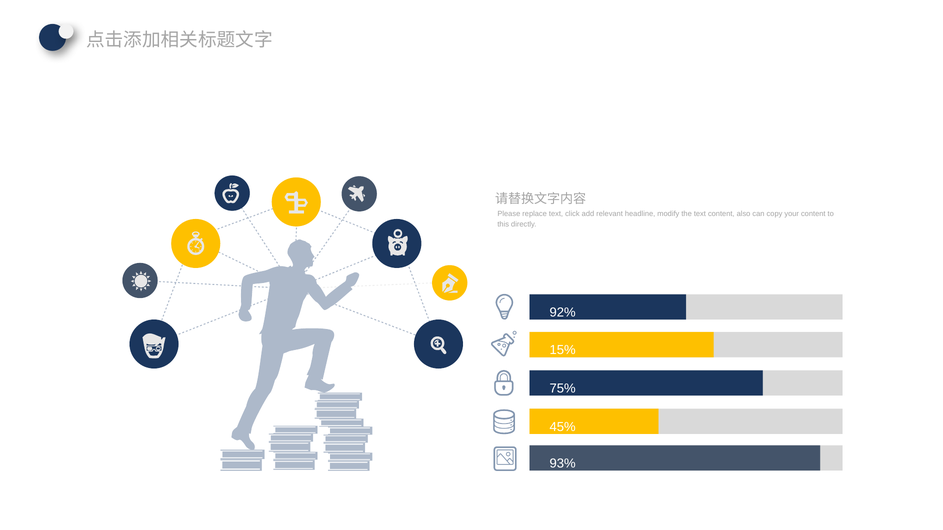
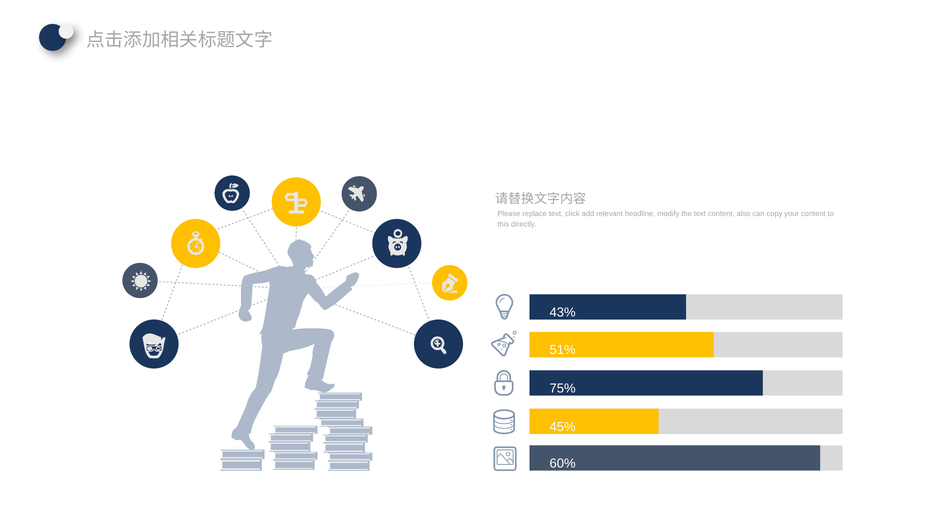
92%: 92% -> 43%
15%: 15% -> 51%
93%: 93% -> 60%
